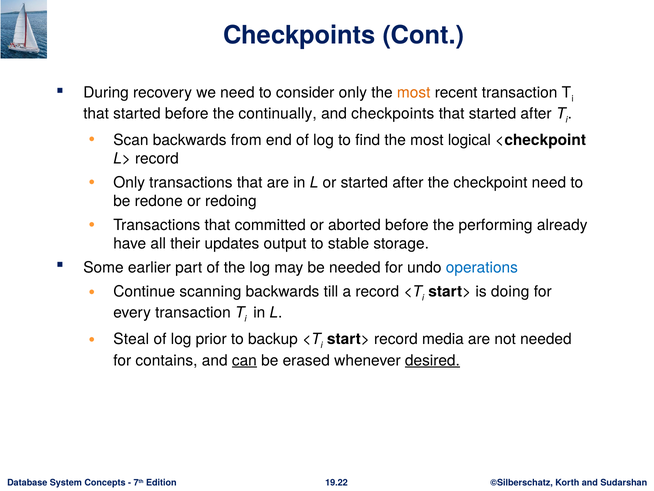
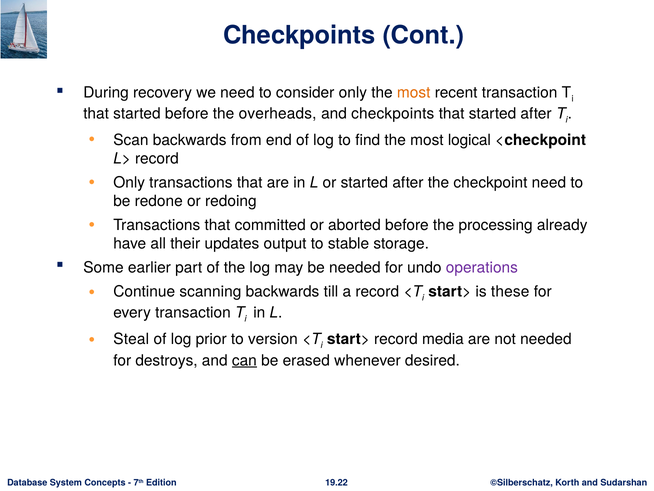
continually: continually -> overheads
performing: performing -> processing
operations colour: blue -> purple
doing: doing -> these
backup: backup -> version
contains: contains -> destroys
desired underline: present -> none
